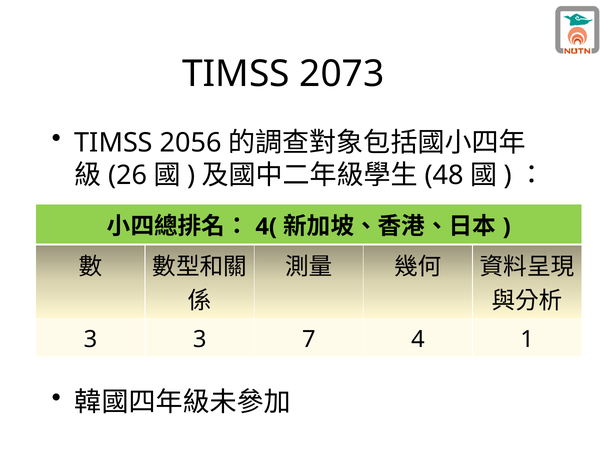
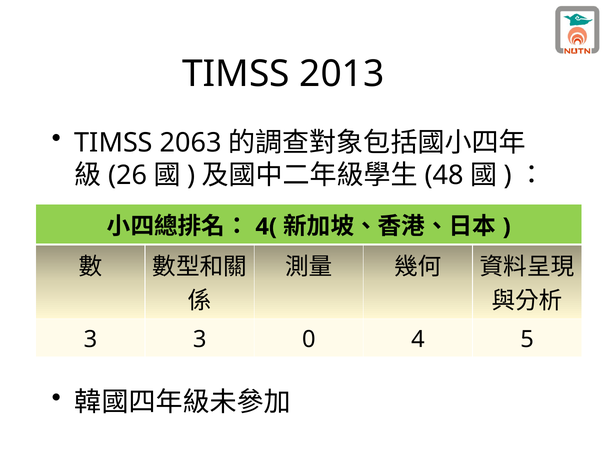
2073: 2073 -> 2013
2056: 2056 -> 2063
7: 7 -> 0
1: 1 -> 5
